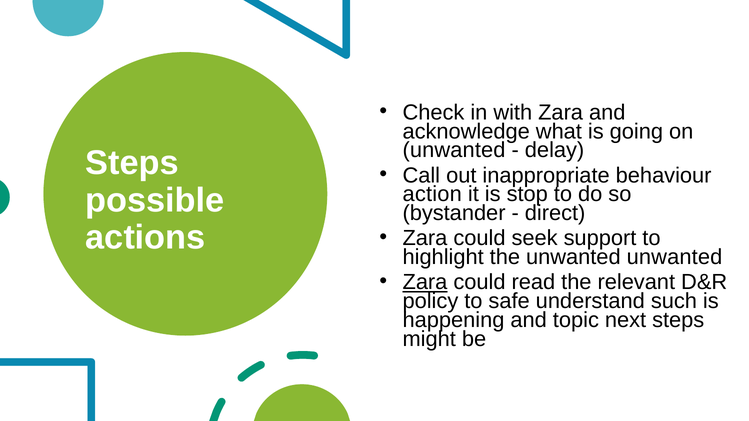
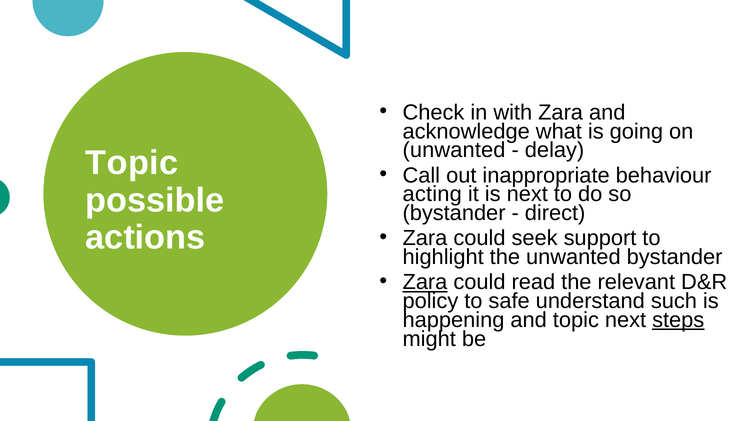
Steps at (132, 163): Steps -> Topic
action: action -> acting
is stop: stop -> next
unwanted unwanted: unwanted -> bystander
steps at (678, 320) underline: none -> present
